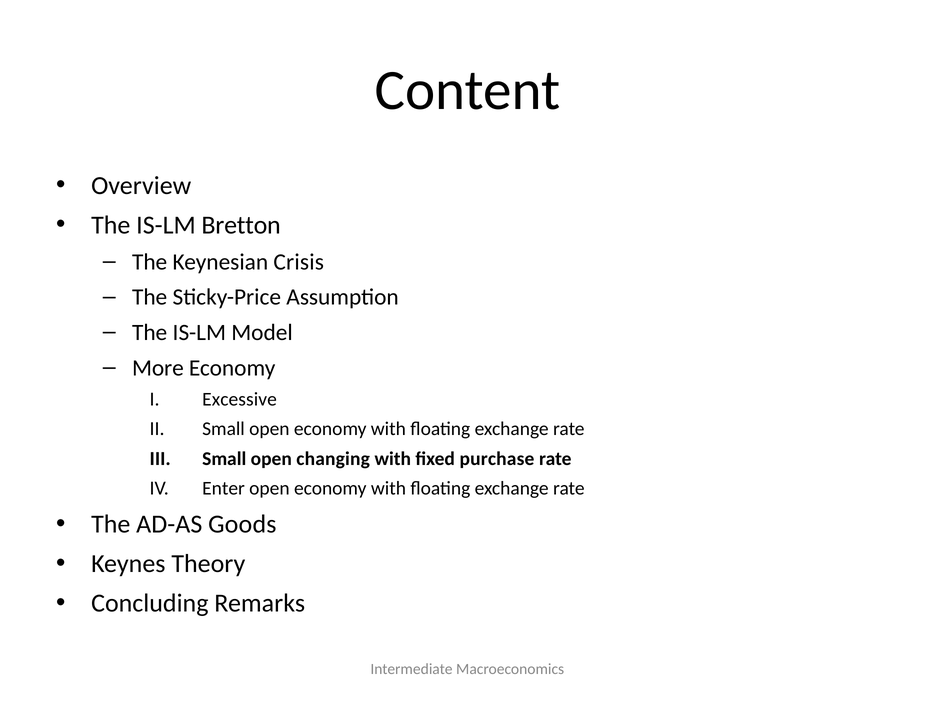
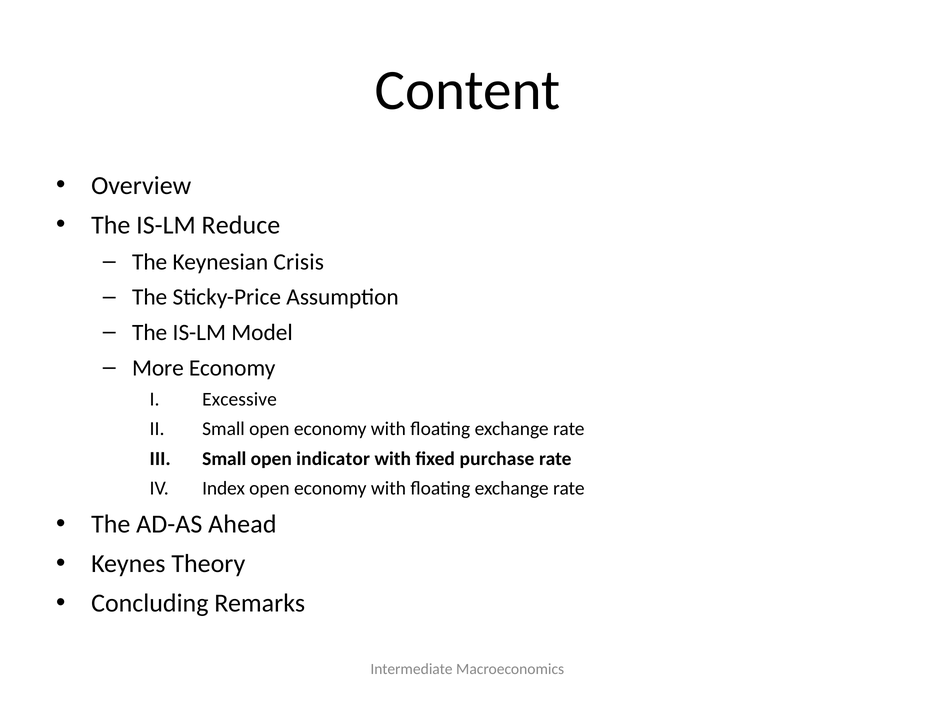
Bretton: Bretton -> Reduce
changing: changing -> indicator
Enter: Enter -> Index
Goods: Goods -> Ahead
